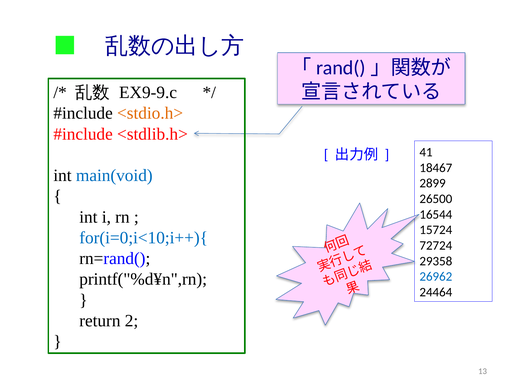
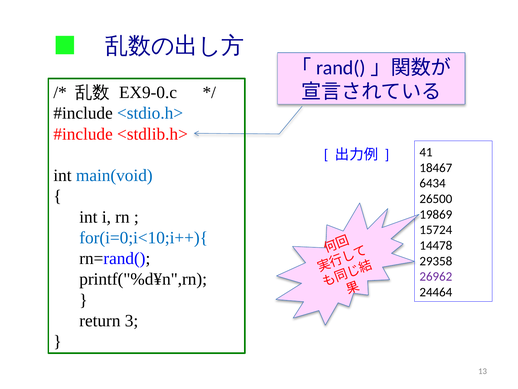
EX9-9.c: EX9-9.c -> EX9-0.c
<stdio.h> colour: orange -> blue
2899: 2899 -> 6434
16544: 16544 -> 19869
72724: 72724 -> 14478
26962 colour: blue -> purple
2: 2 -> 3
